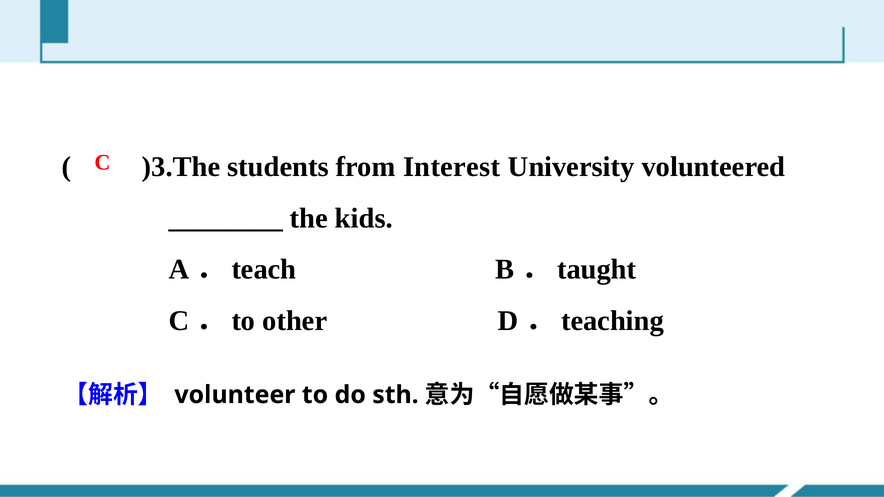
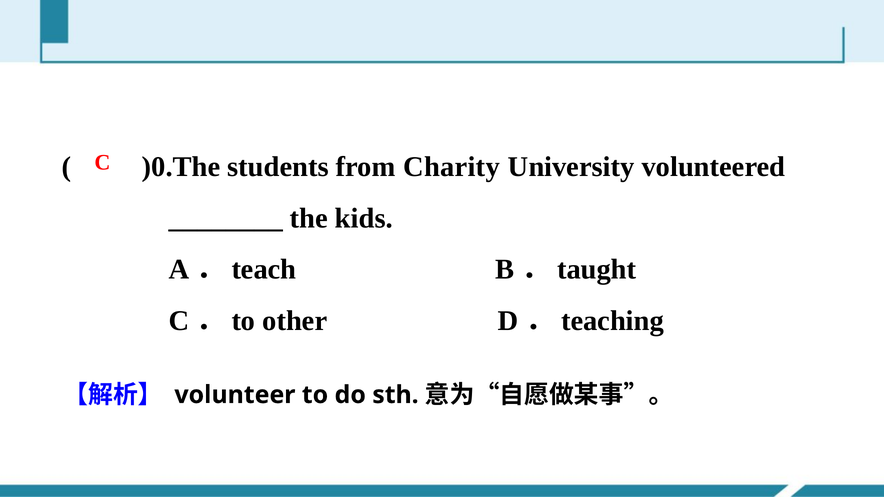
)3.The: )3.The -> )0.The
Interest: Interest -> Charity
